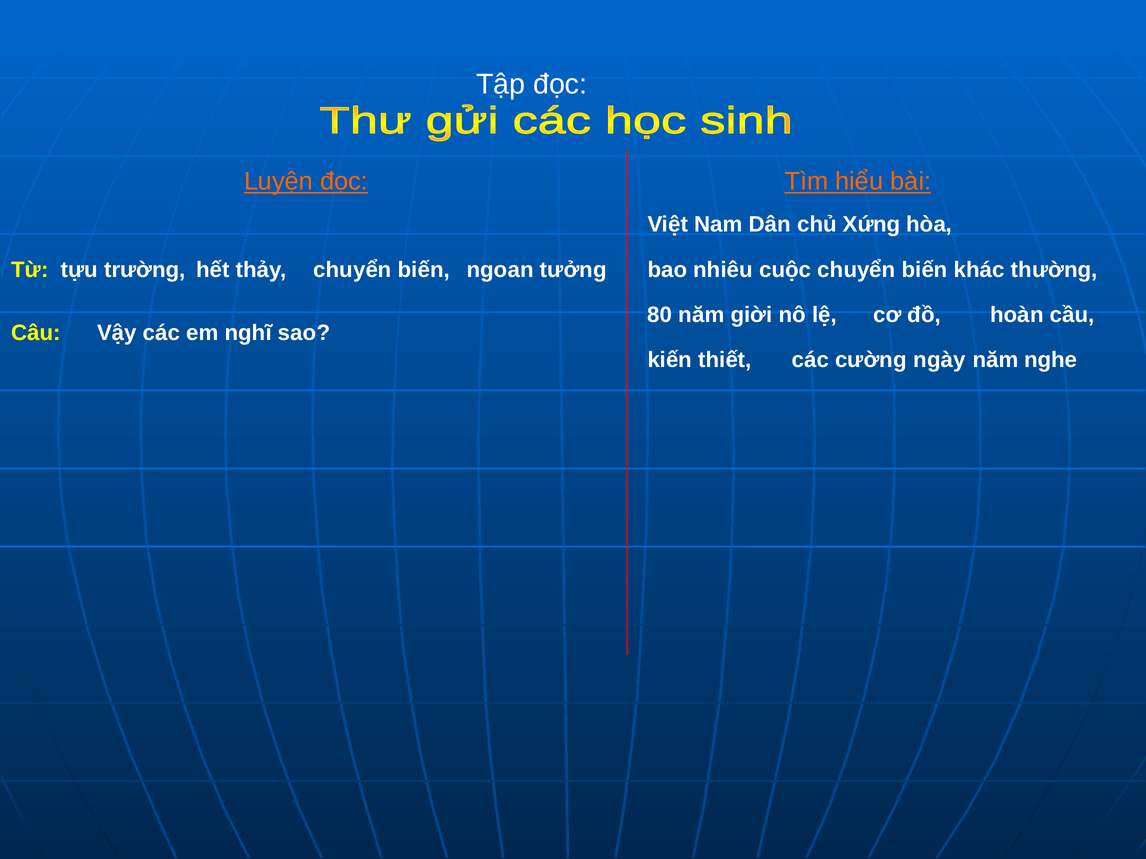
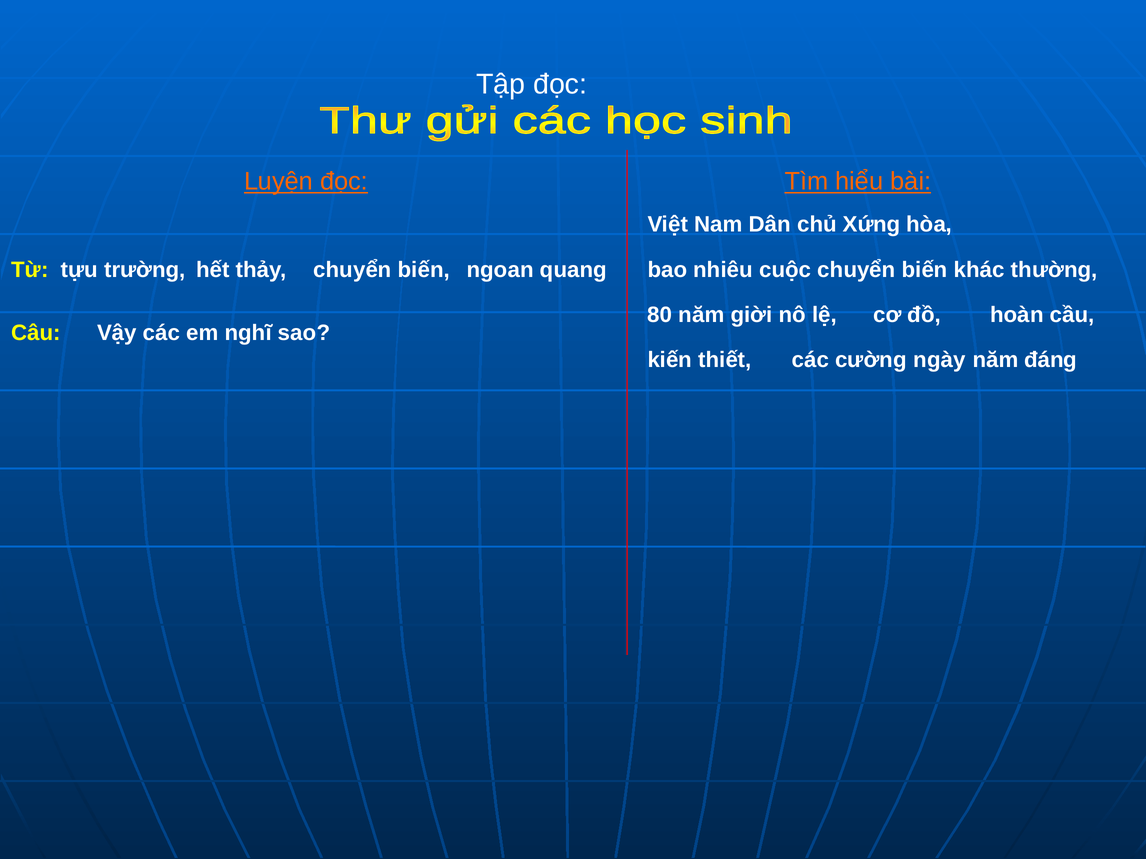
tưởng: tưởng -> quang
nghe: nghe -> đáng
